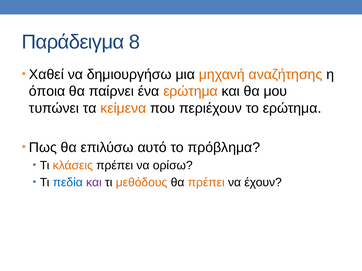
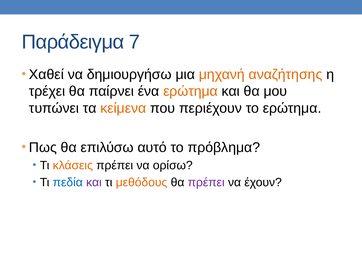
8: 8 -> 7
όποια: όποια -> τρέχει
πρέπει at (206, 183) colour: orange -> purple
